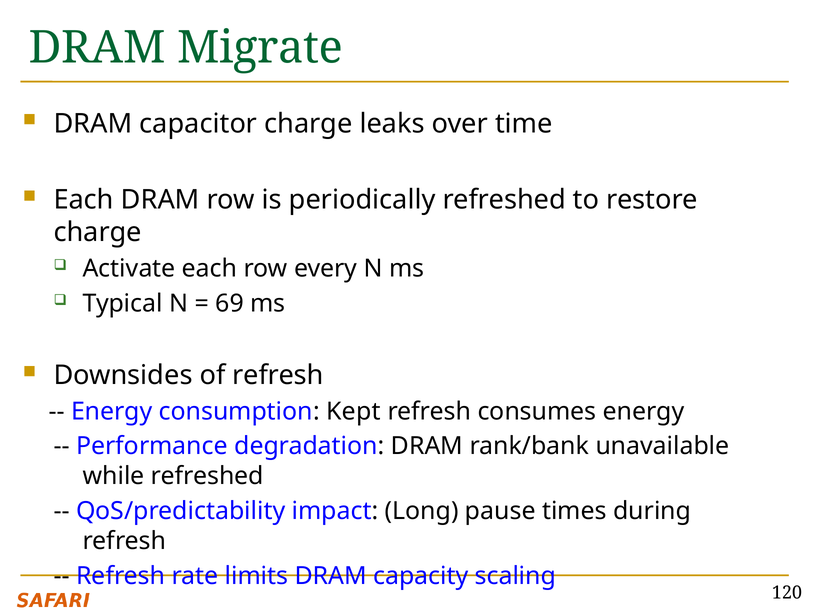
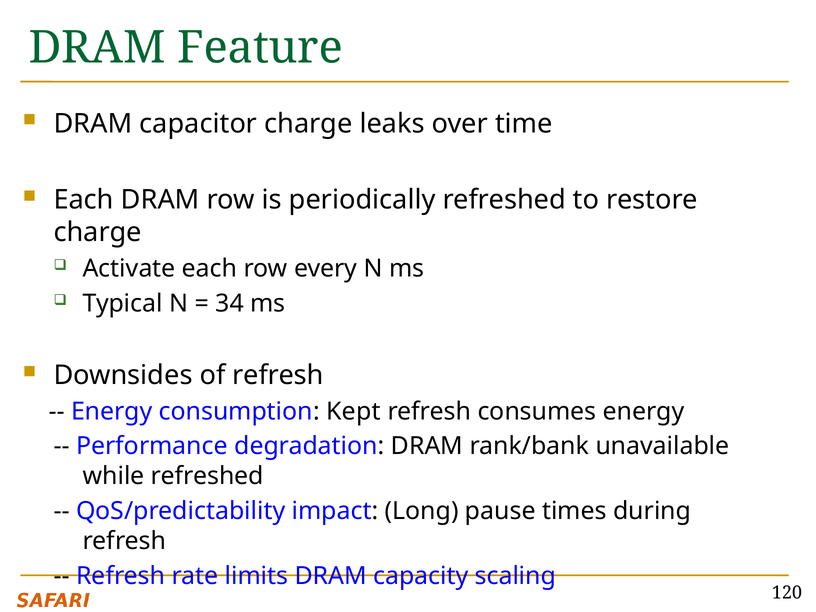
Migrate: Migrate -> Feature
69: 69 -> 34
